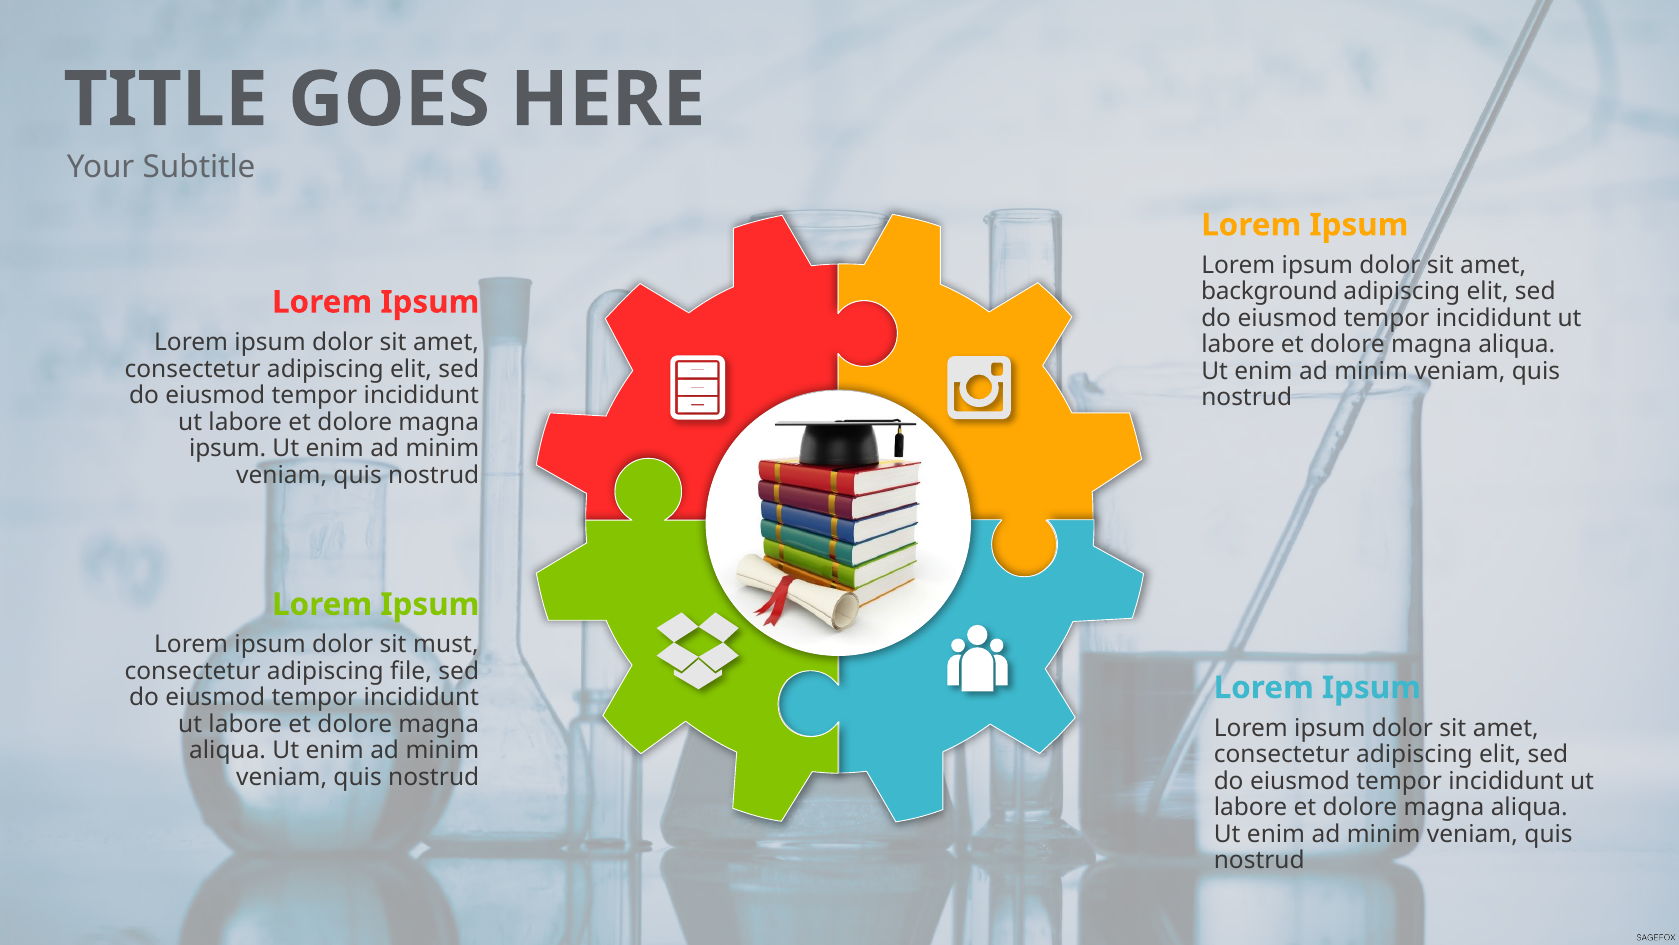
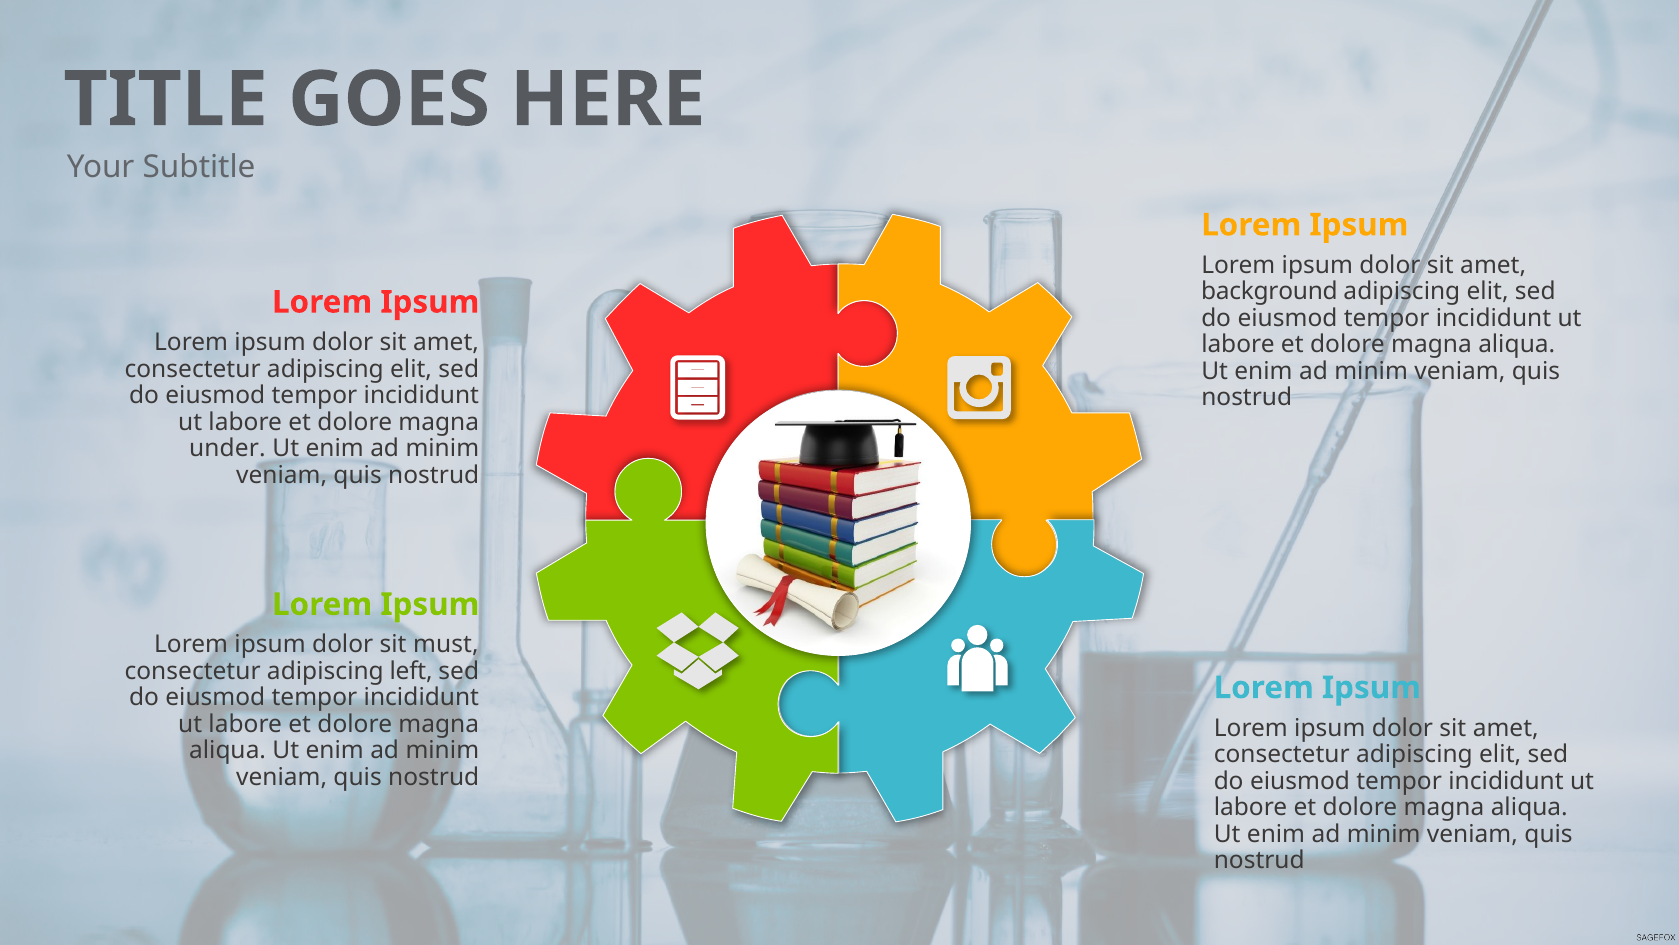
ipsum at (228, 448): ipsum -> under
file: file -> left
